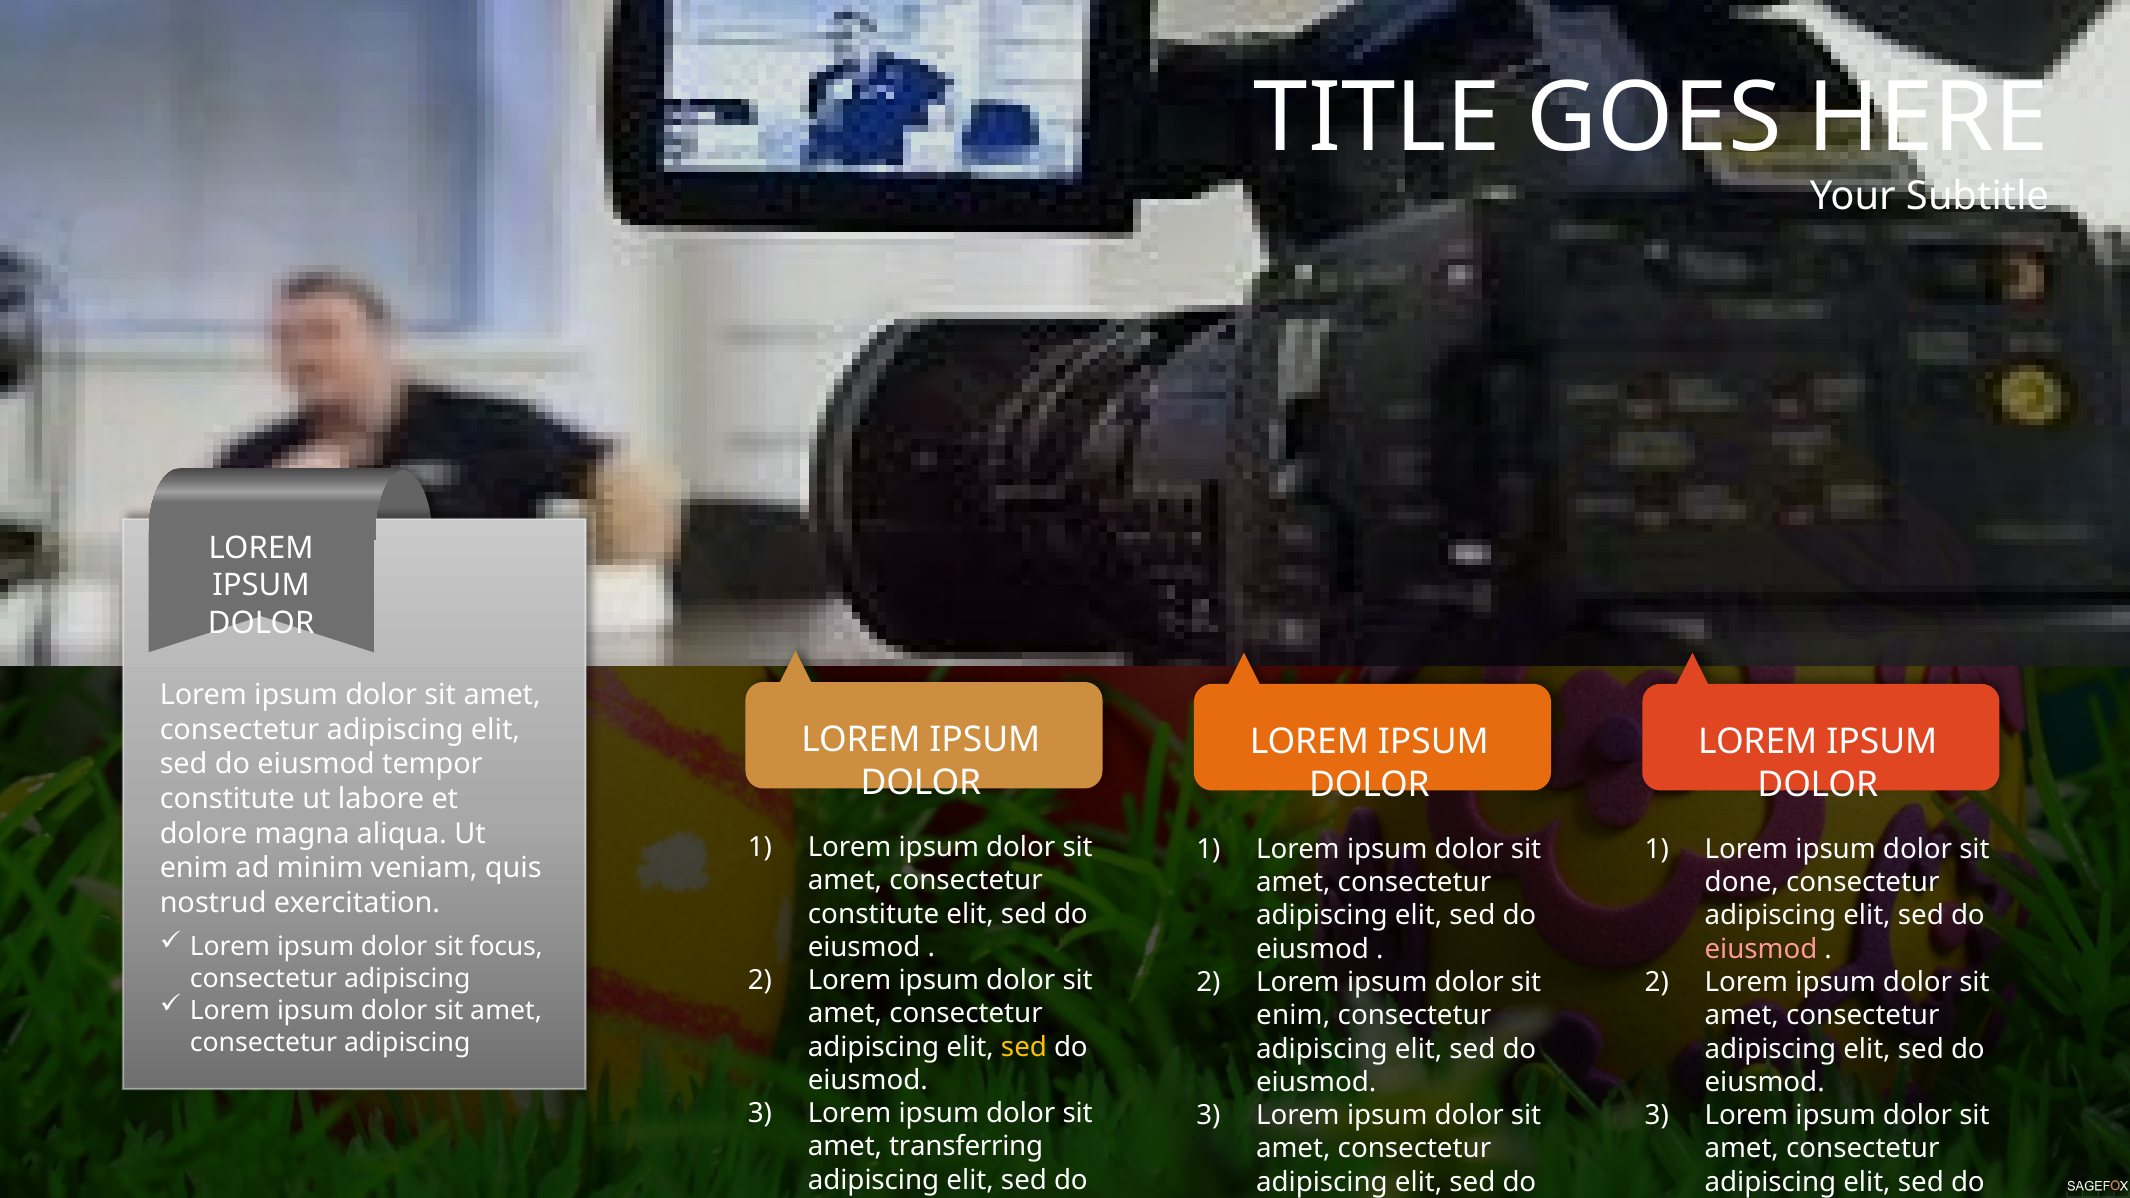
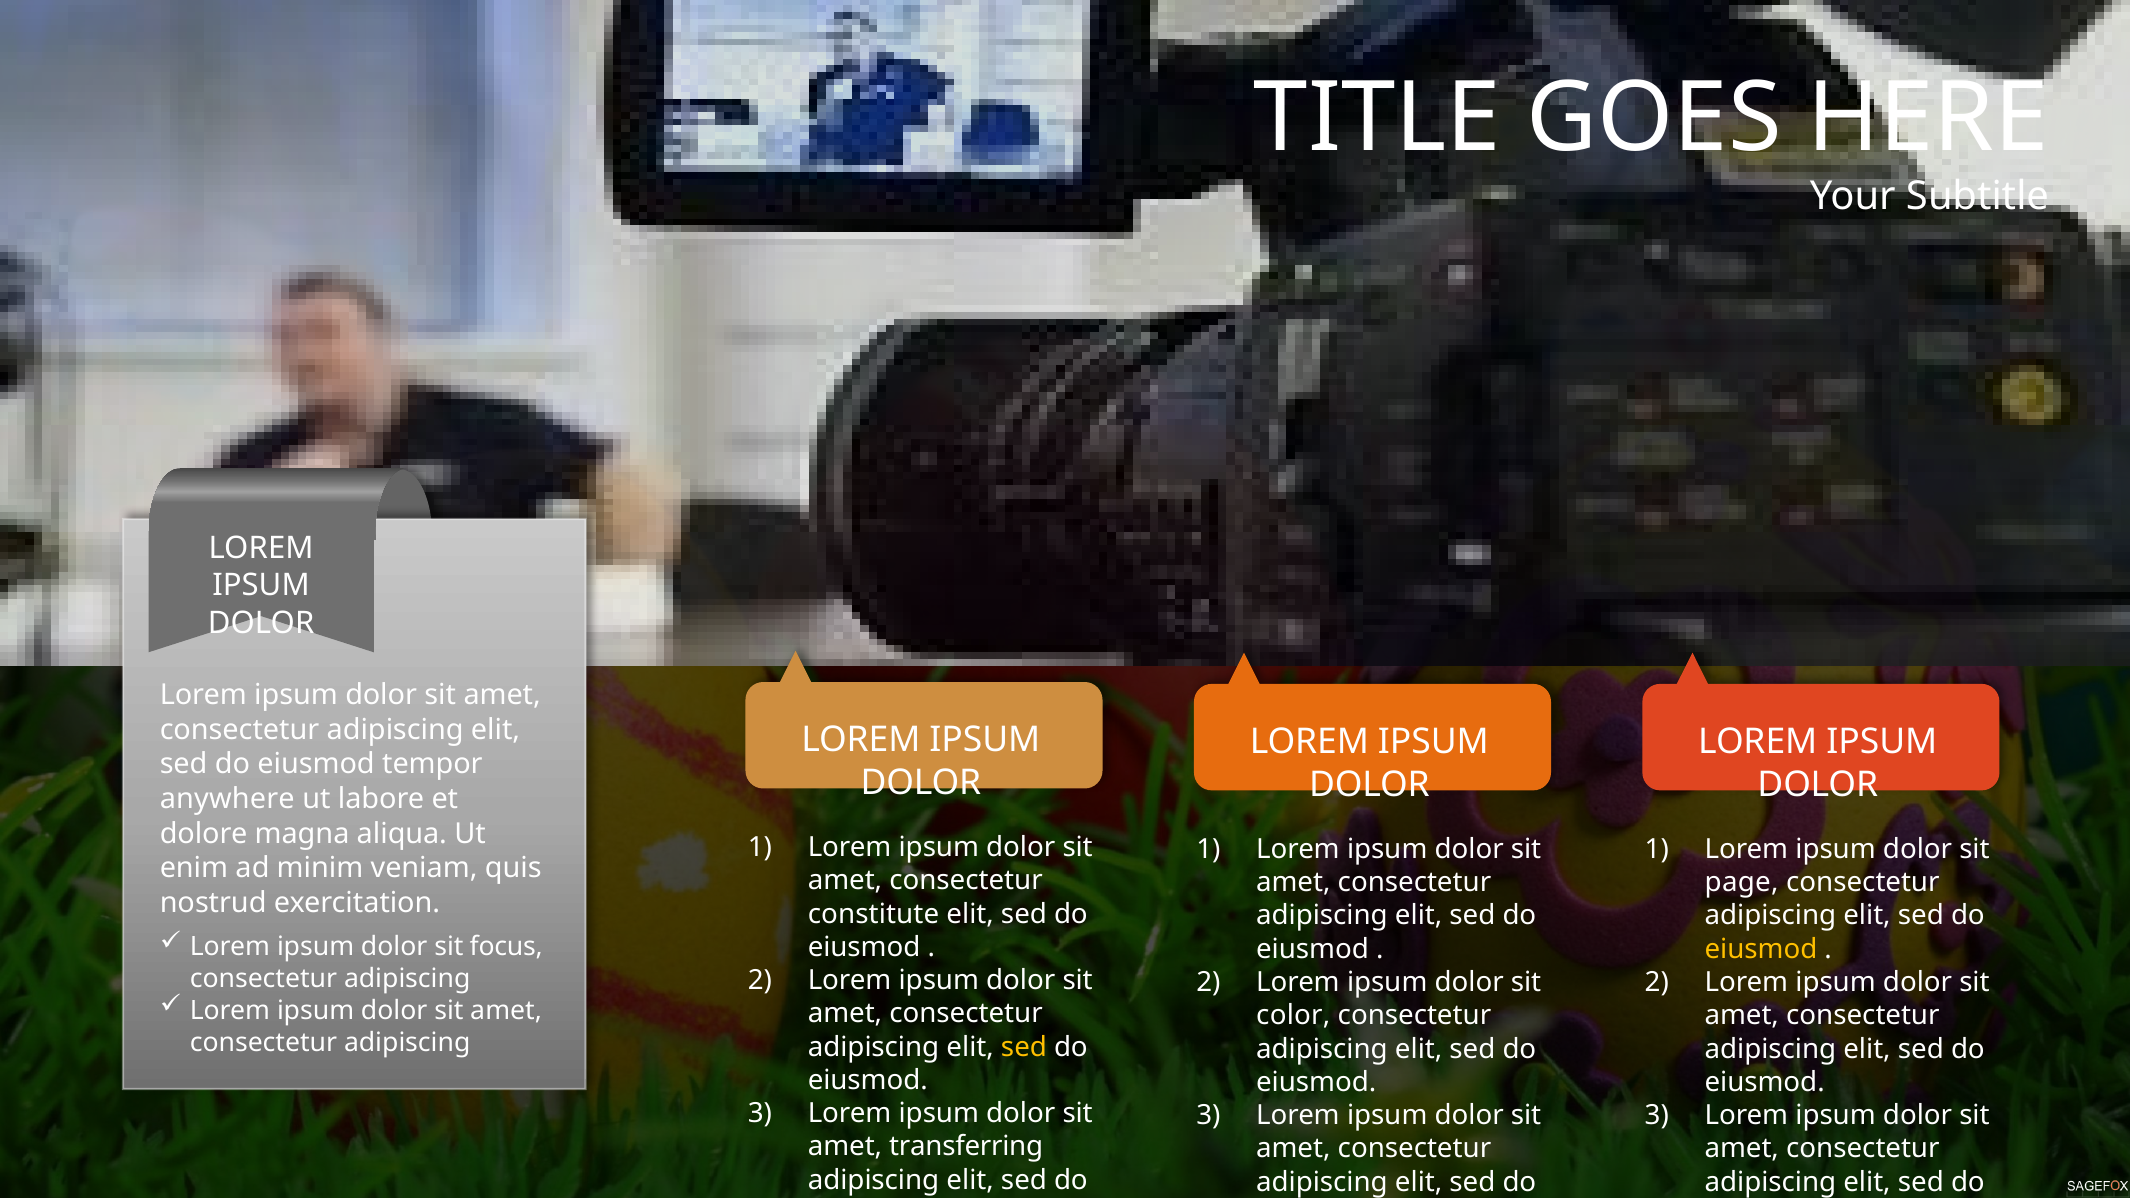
constitute at (227, 799): constitute -> anywhere
done: done -> page
eiusmod at (1761, 949) colour: pink -> yellow
enim at (1293, 1016): enim -> color
